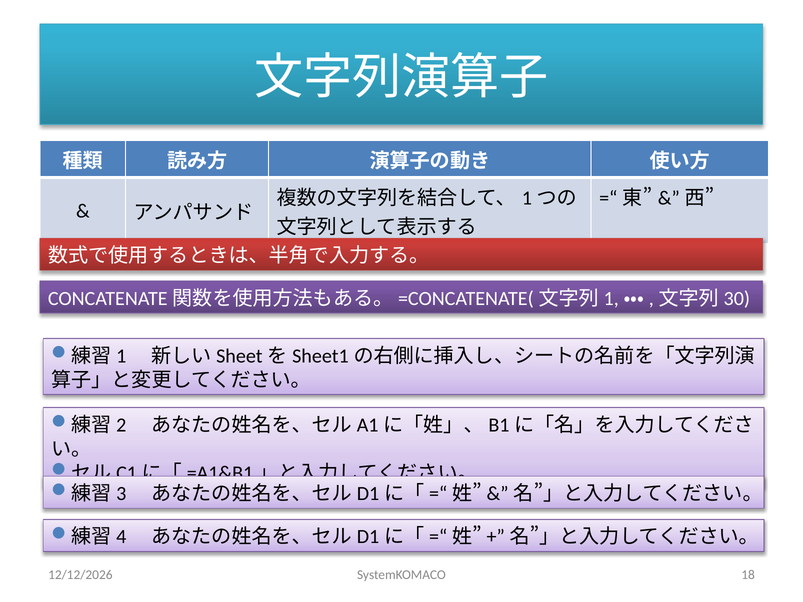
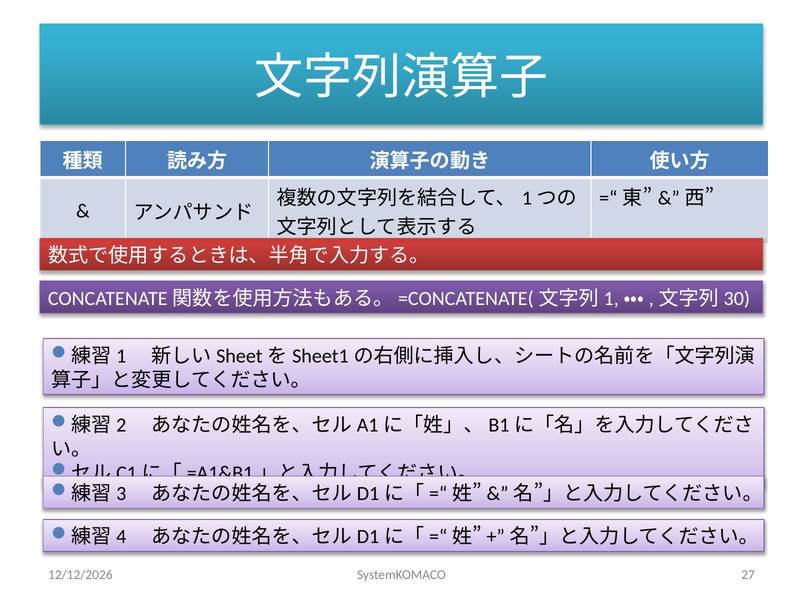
18: 18 -> 27
